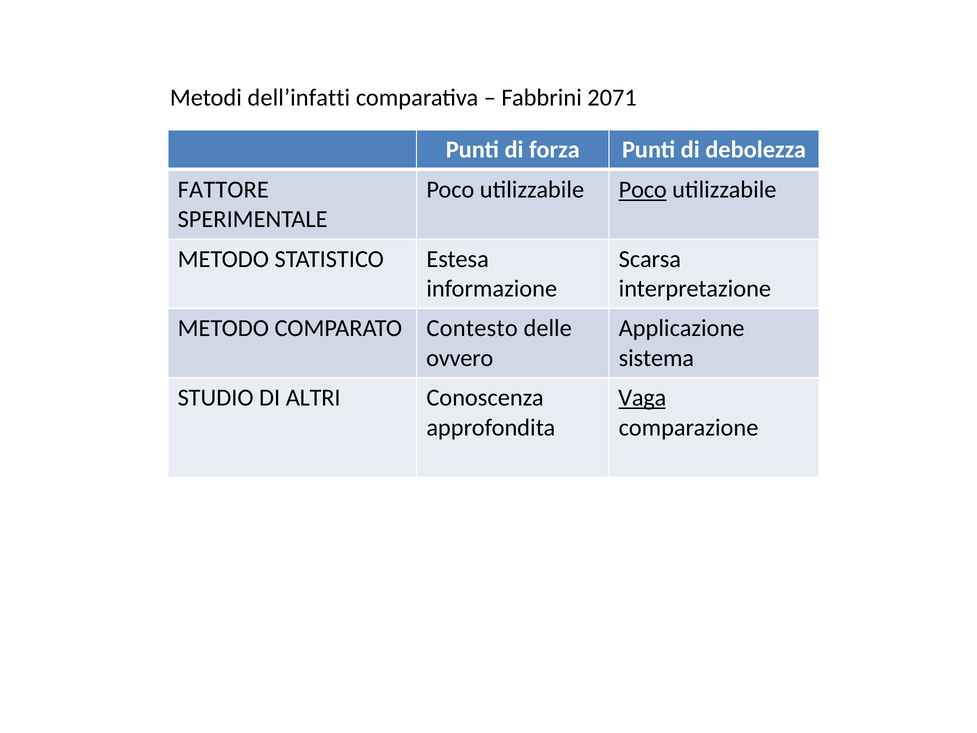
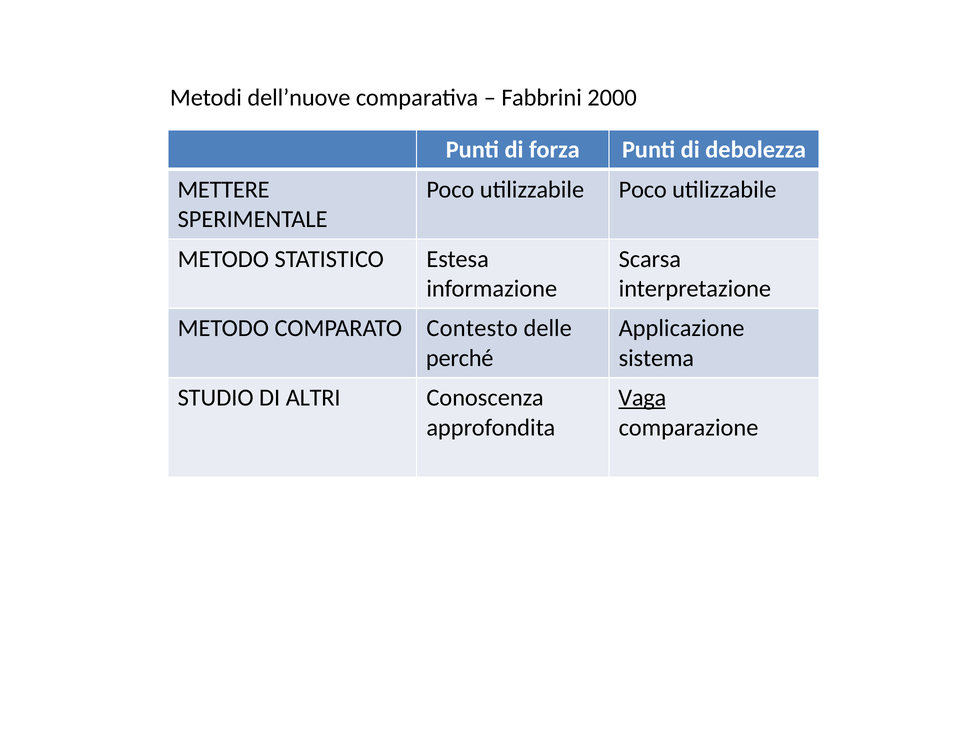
dell’infatti: dell’infatti -> dell’nuove
2071: 2071 -> 2000
FATTORE: FATTORE -> METTERE
Poco at (643, 189) underline: present -> none
ovvero: ovvero -> perché
